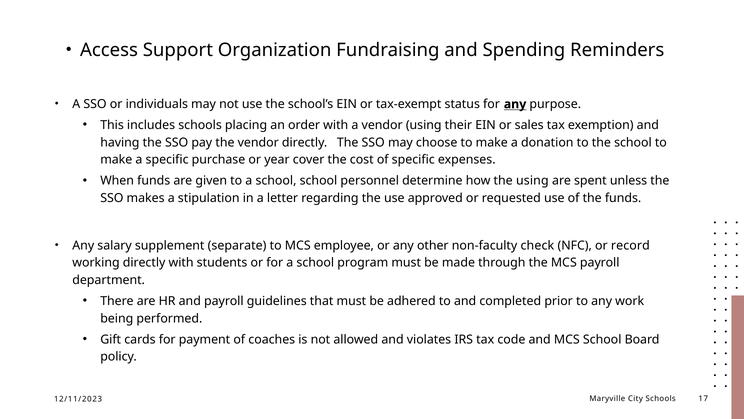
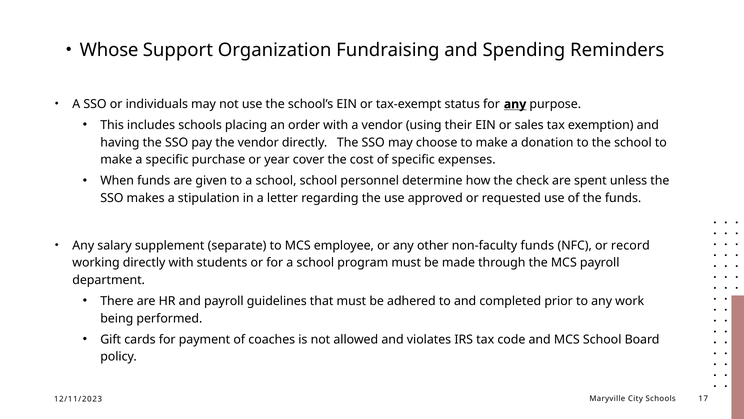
Access: Access -> Whose
the using: using -> check
non-faculty check: check -> funds
